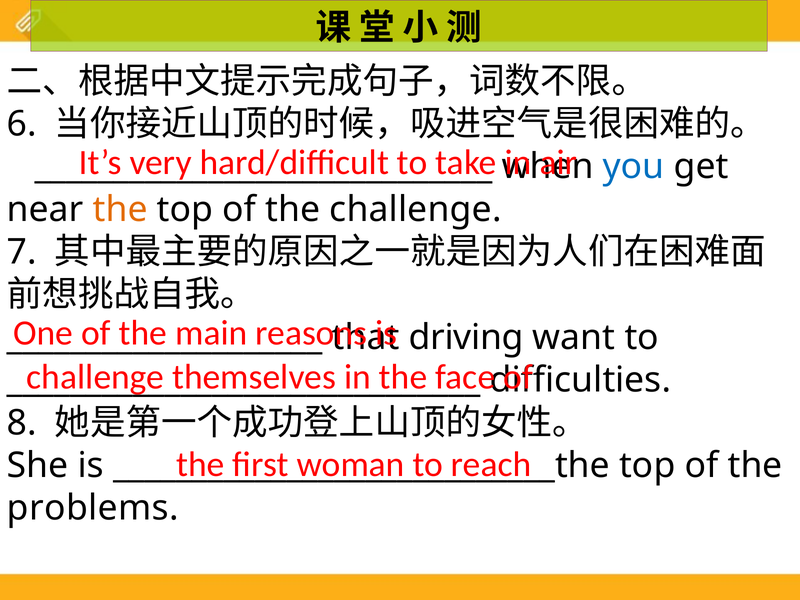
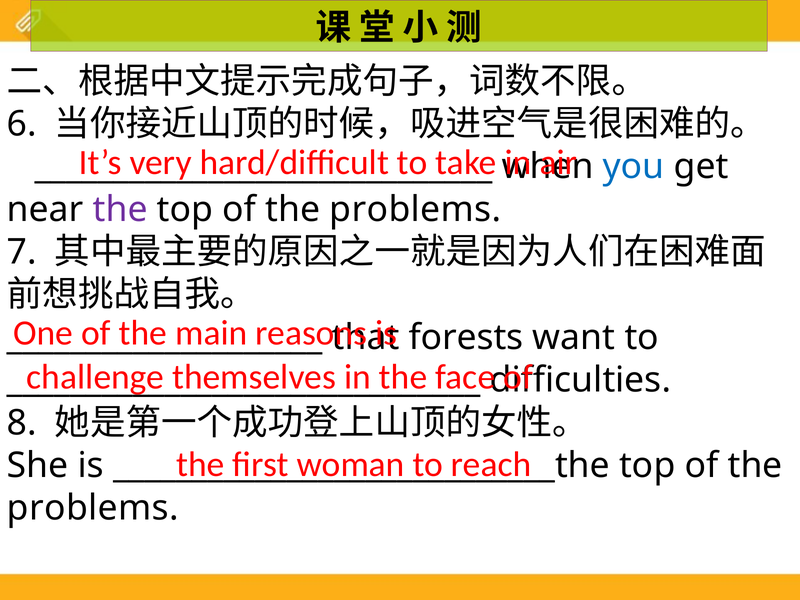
the at (120, 209) colour: orange -> purple
challenge at (415, 209): challenge -> problems
driving: driving -> forests
